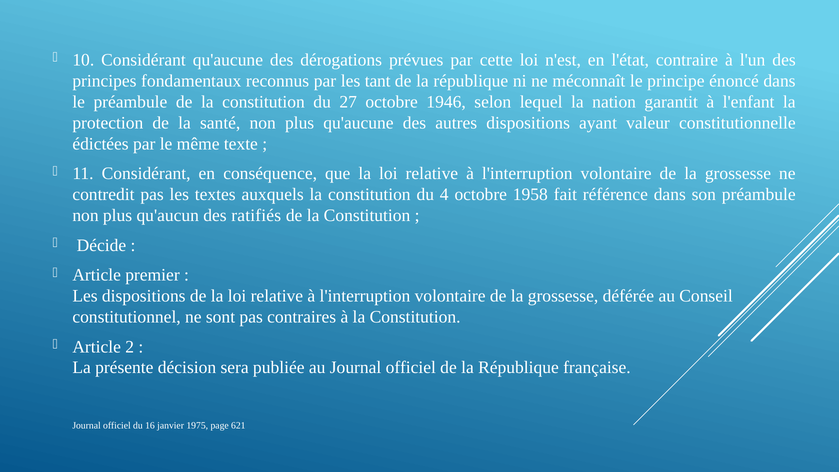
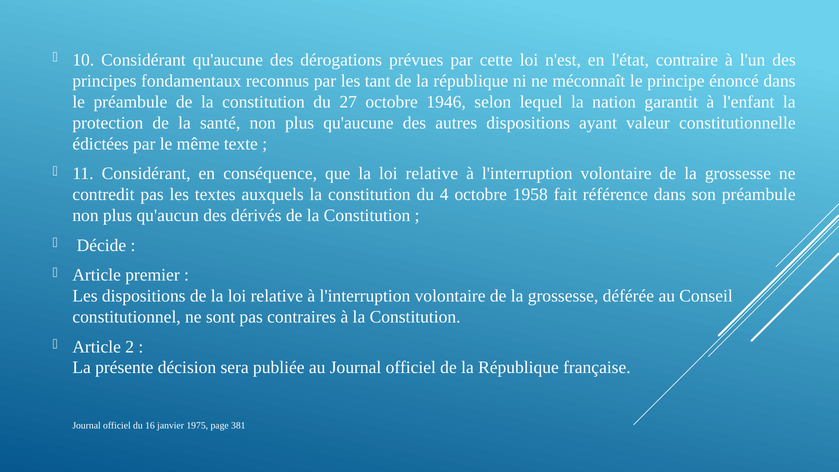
ratifiés: ratifiés -> dérivés
621: 621 -> 381
